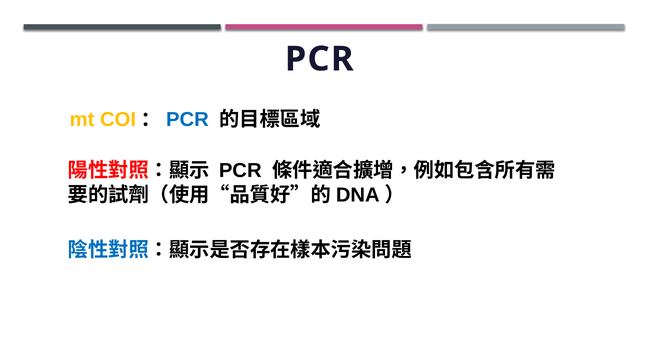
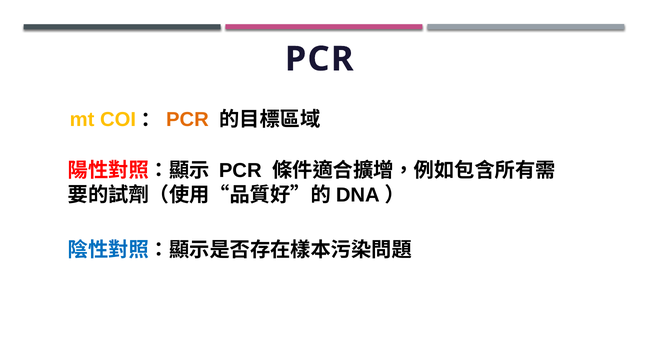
PCR at (187, 120) colour: blue -> orange
